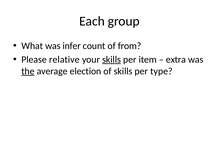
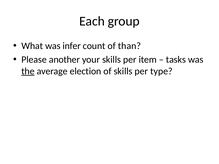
from: from -> than
relative: relative -> another
skills at (112, 60) underline: present -> none
extra: extra -> tasks
